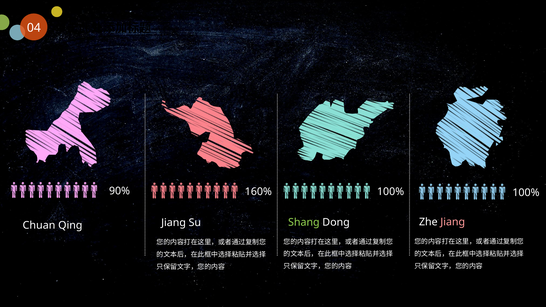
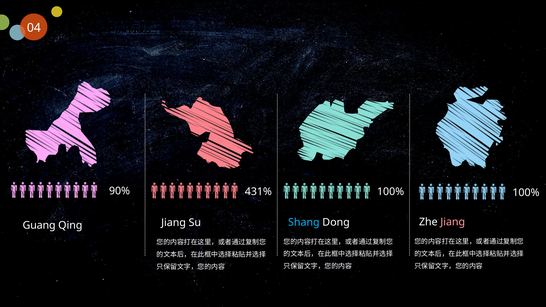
160%: 160% -> 431%
Shang colour: light green -> light blue
Chuan: Chuan -> Guang
